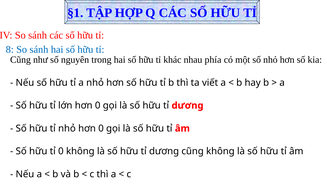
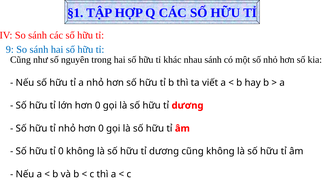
8: 8 -> 9
nhau phía: phía -> sánh
